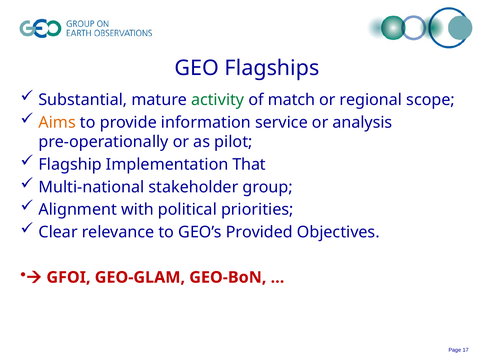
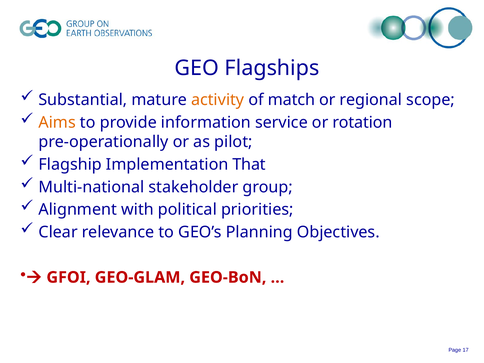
activity colour: green -> orange
analysis: analysis -> rotation
Provided: Provided -> Planning
